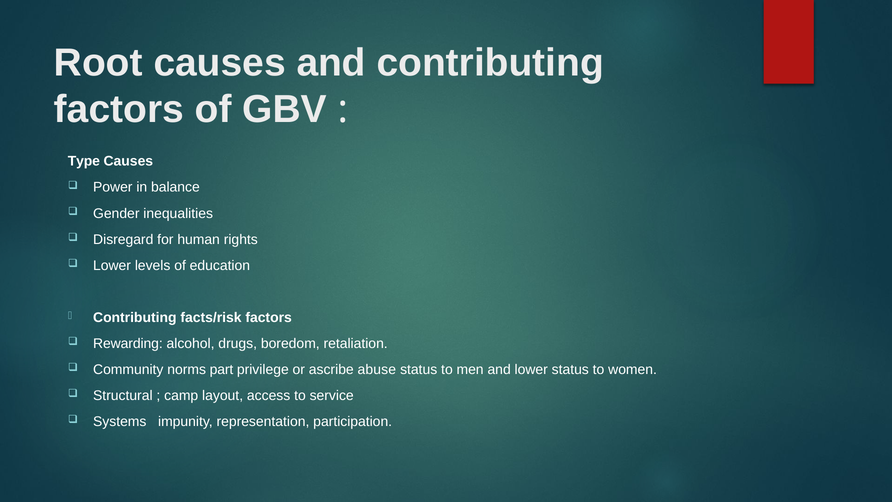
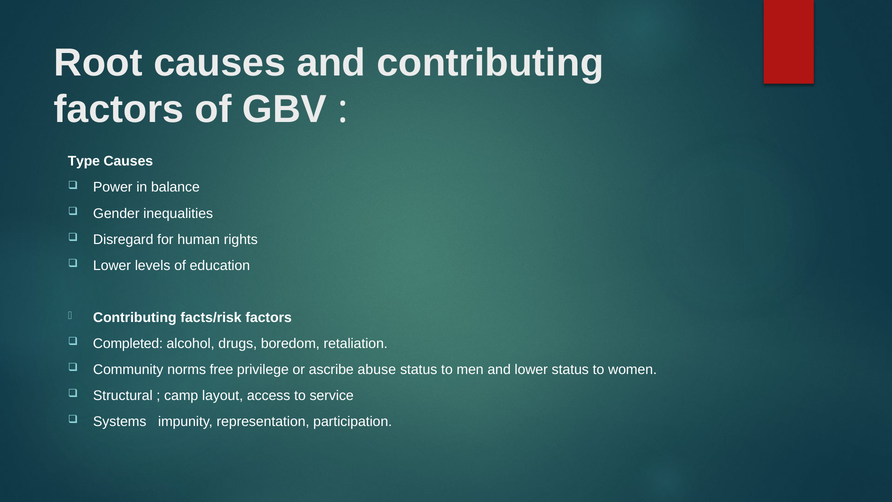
Rewarding: Rewarding -> Completed
part: part -> free
